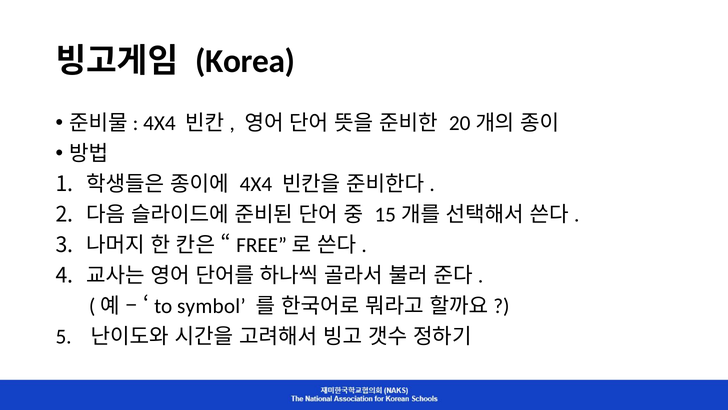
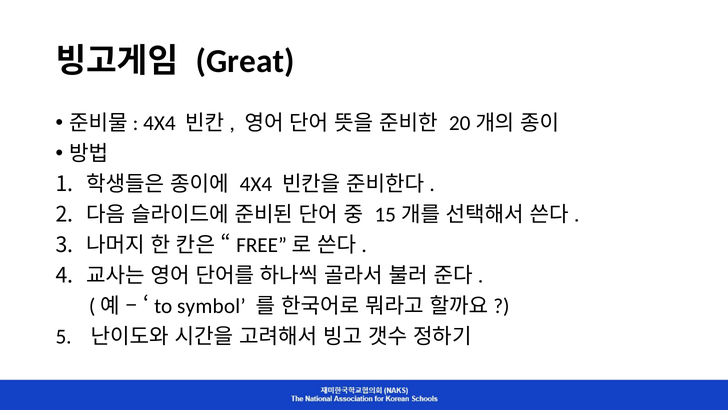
Korea: Korea -> Great
